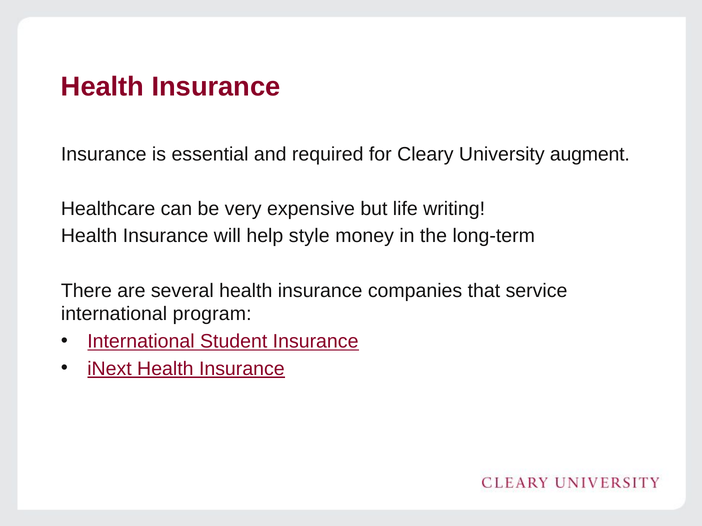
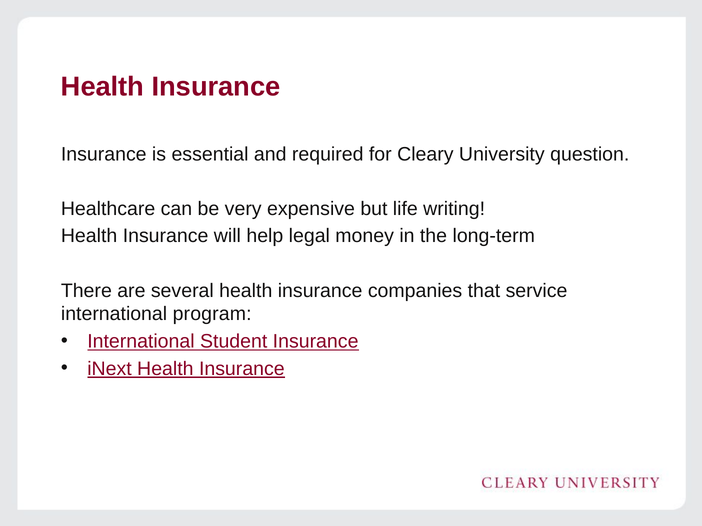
augment: augment -> question
style: style -> legal
